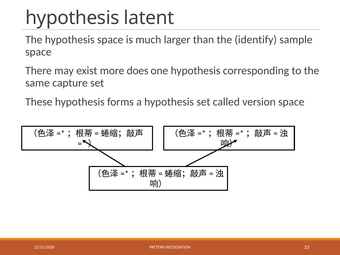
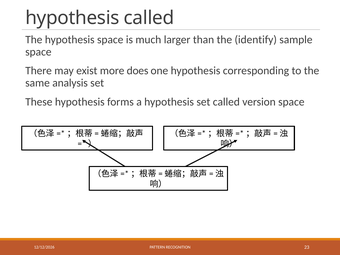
hypothesis latent: latent -> called
capture: capture -> analysis
